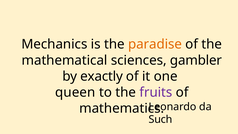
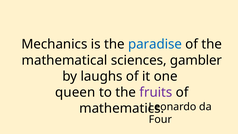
paradise colour: orange -> blue
exactly: exactly -> laughs
Such: Such -> Four
